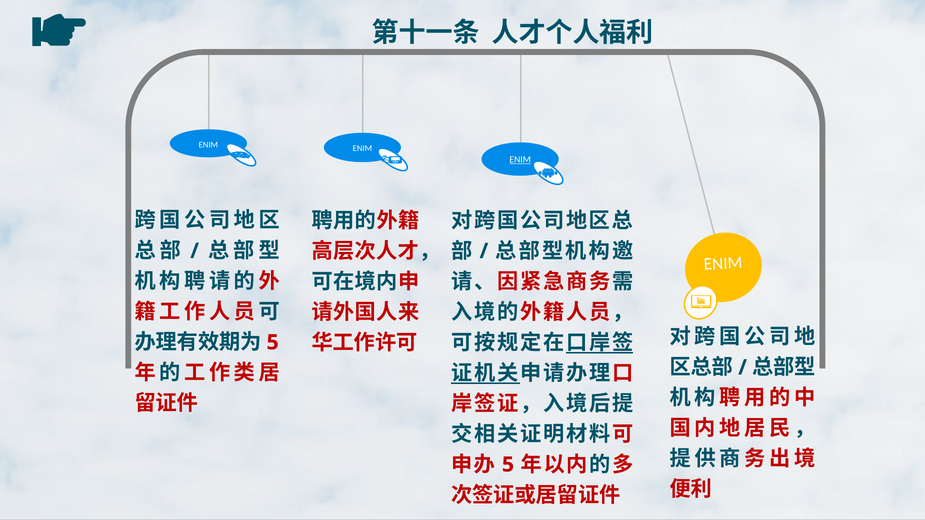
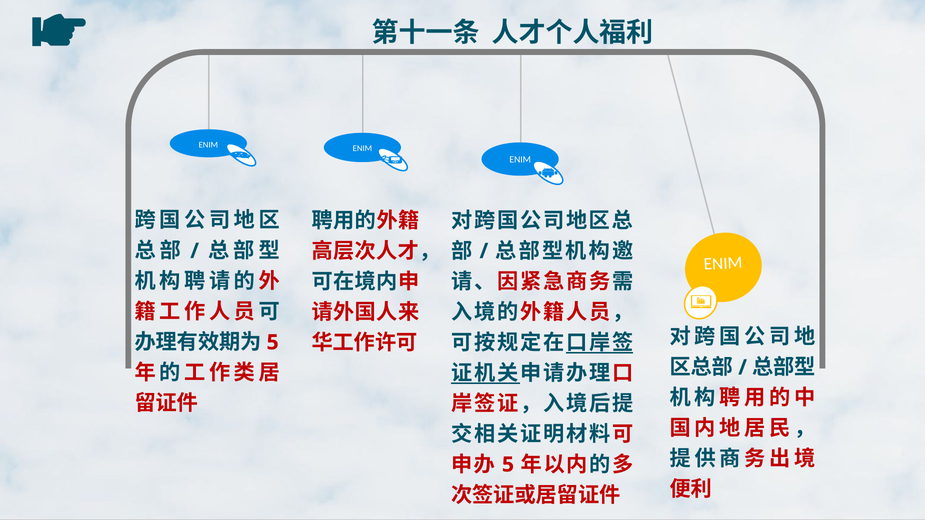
ENIM at (520, 160) underline: present -> none
